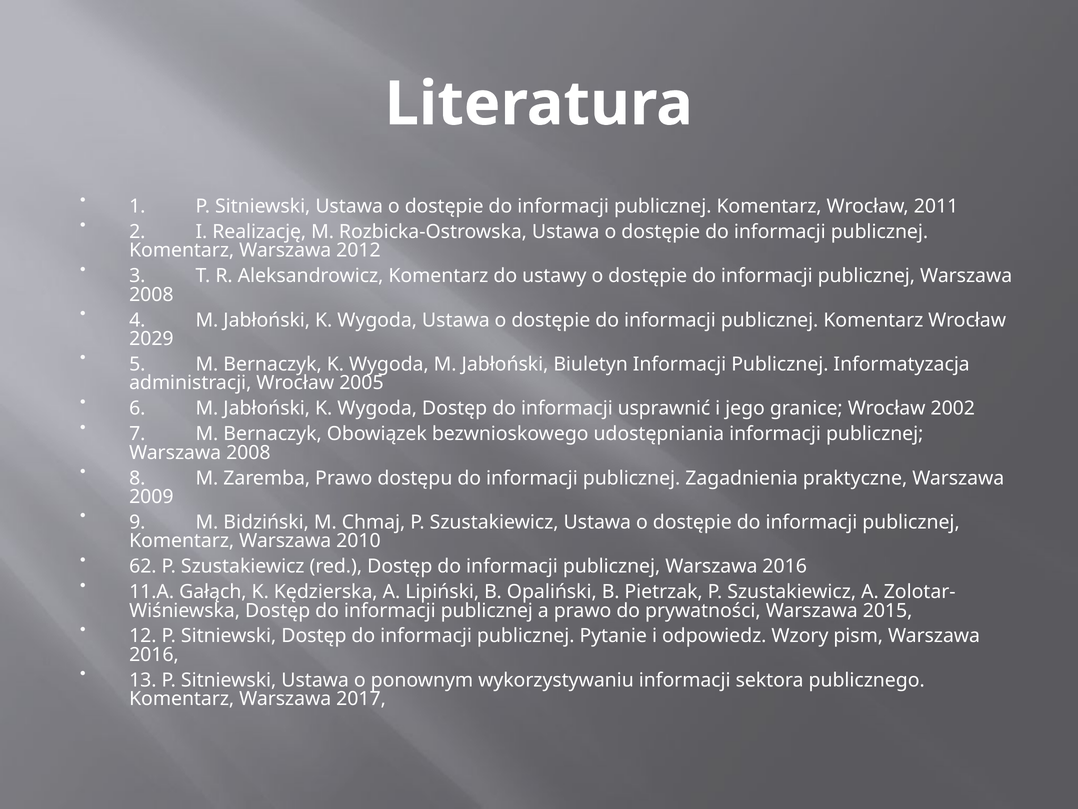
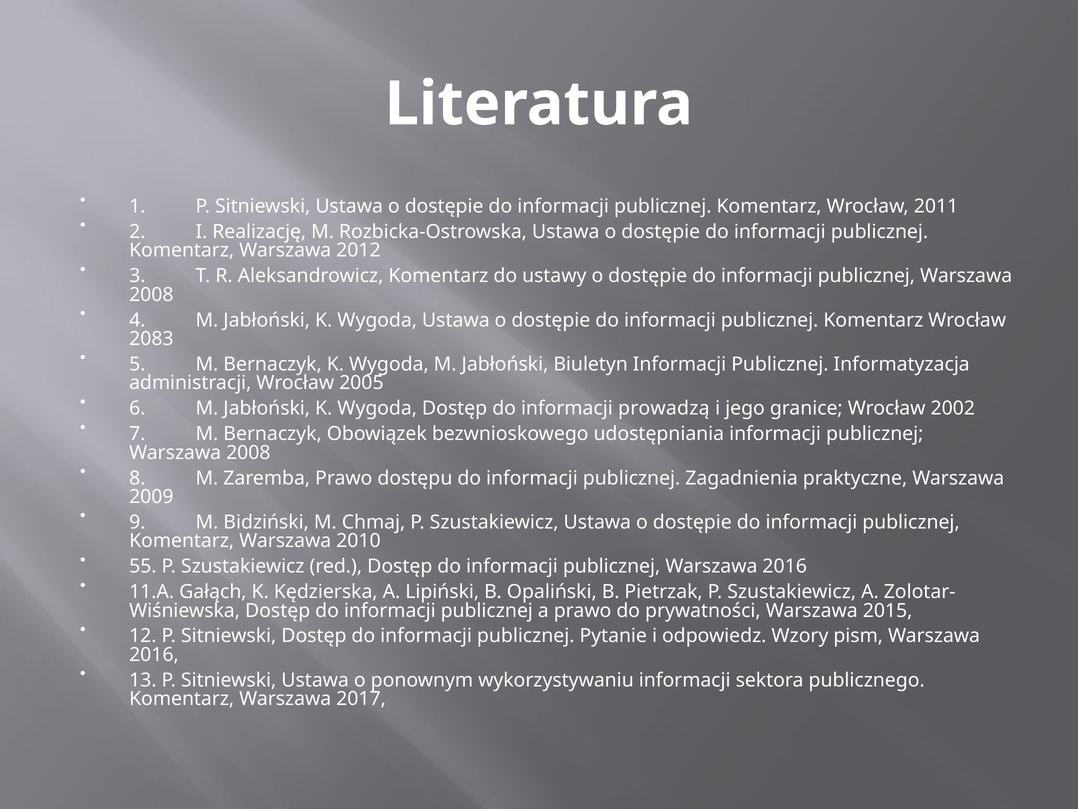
2029: 2029 -> 2083
usprawnić: usprawnić -> prowadzą
62: 62 -> 55
